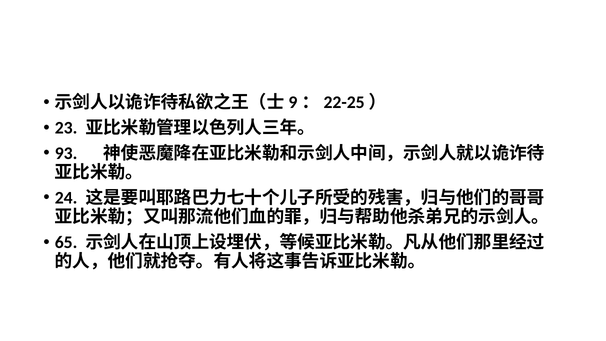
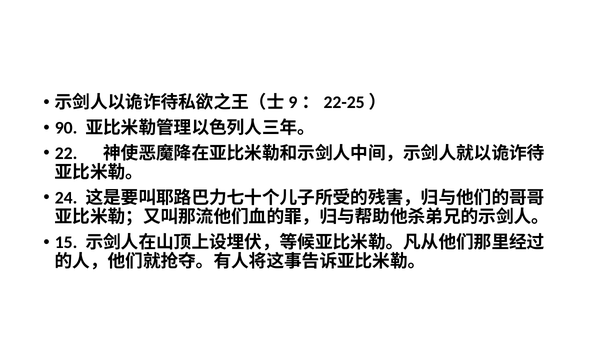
23: 23 -> 90
93: 93 -> 22
65: 65 -> 15
